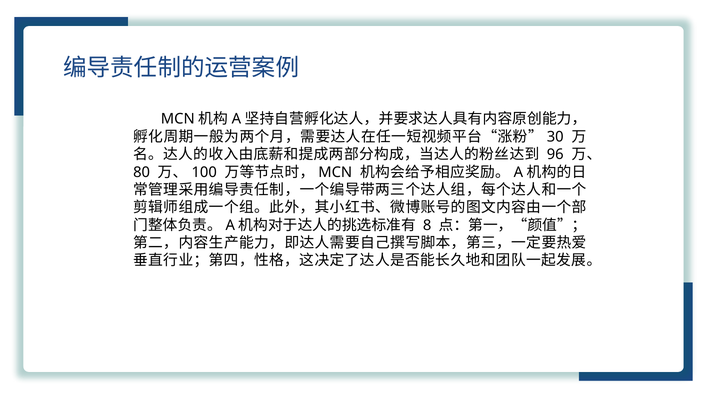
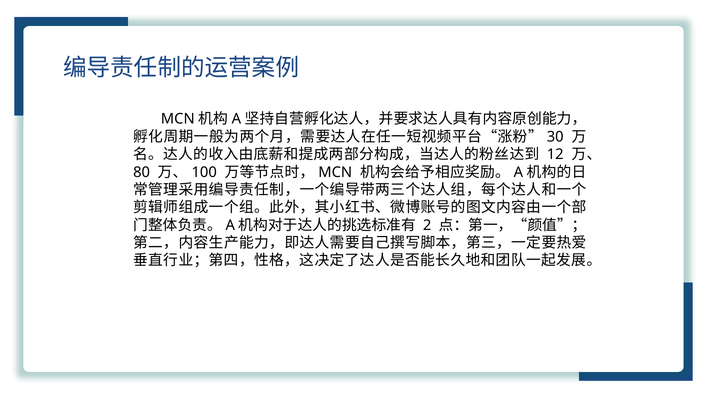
96: 96 -> 12
8: 8 -> 2
